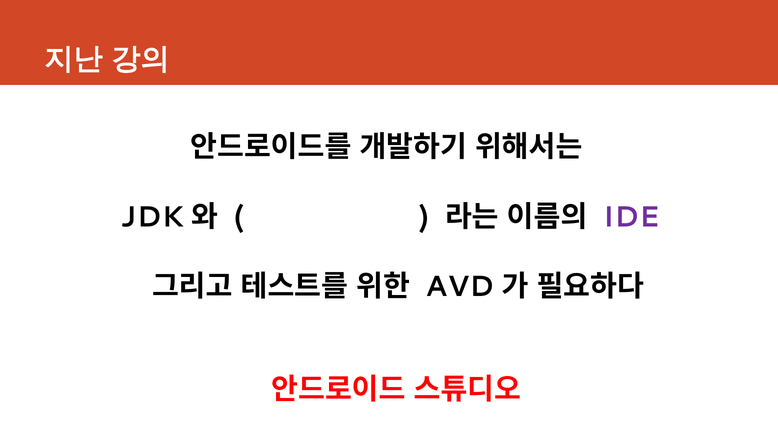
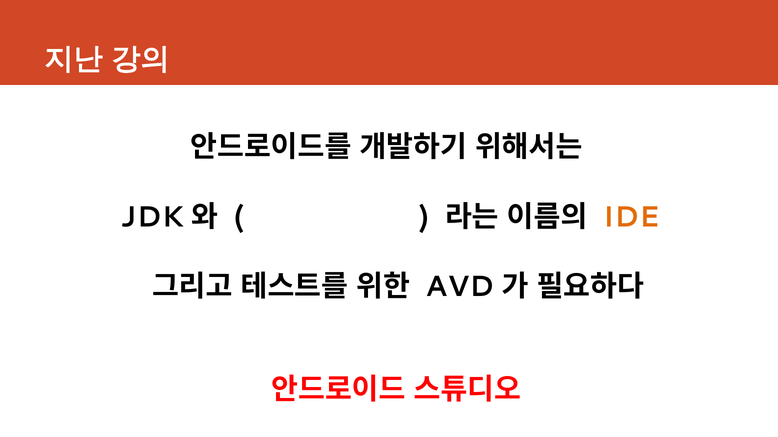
IDE colour: purple -> orange
